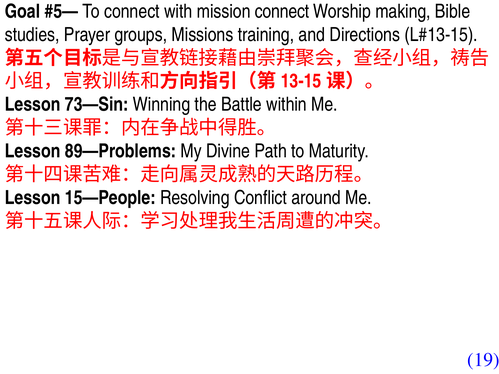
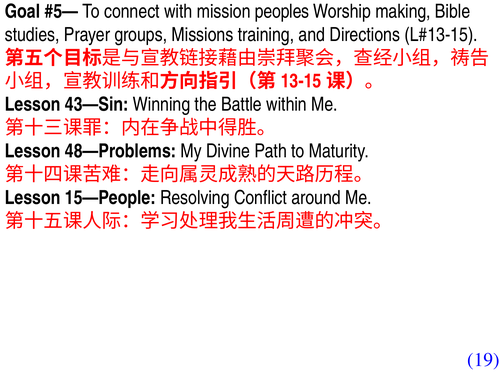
mission connect: connect -> peoples
73—Sin: 73—Sin -> 43—Sin
89—Problems: 89—Problems -> 48—Problems
